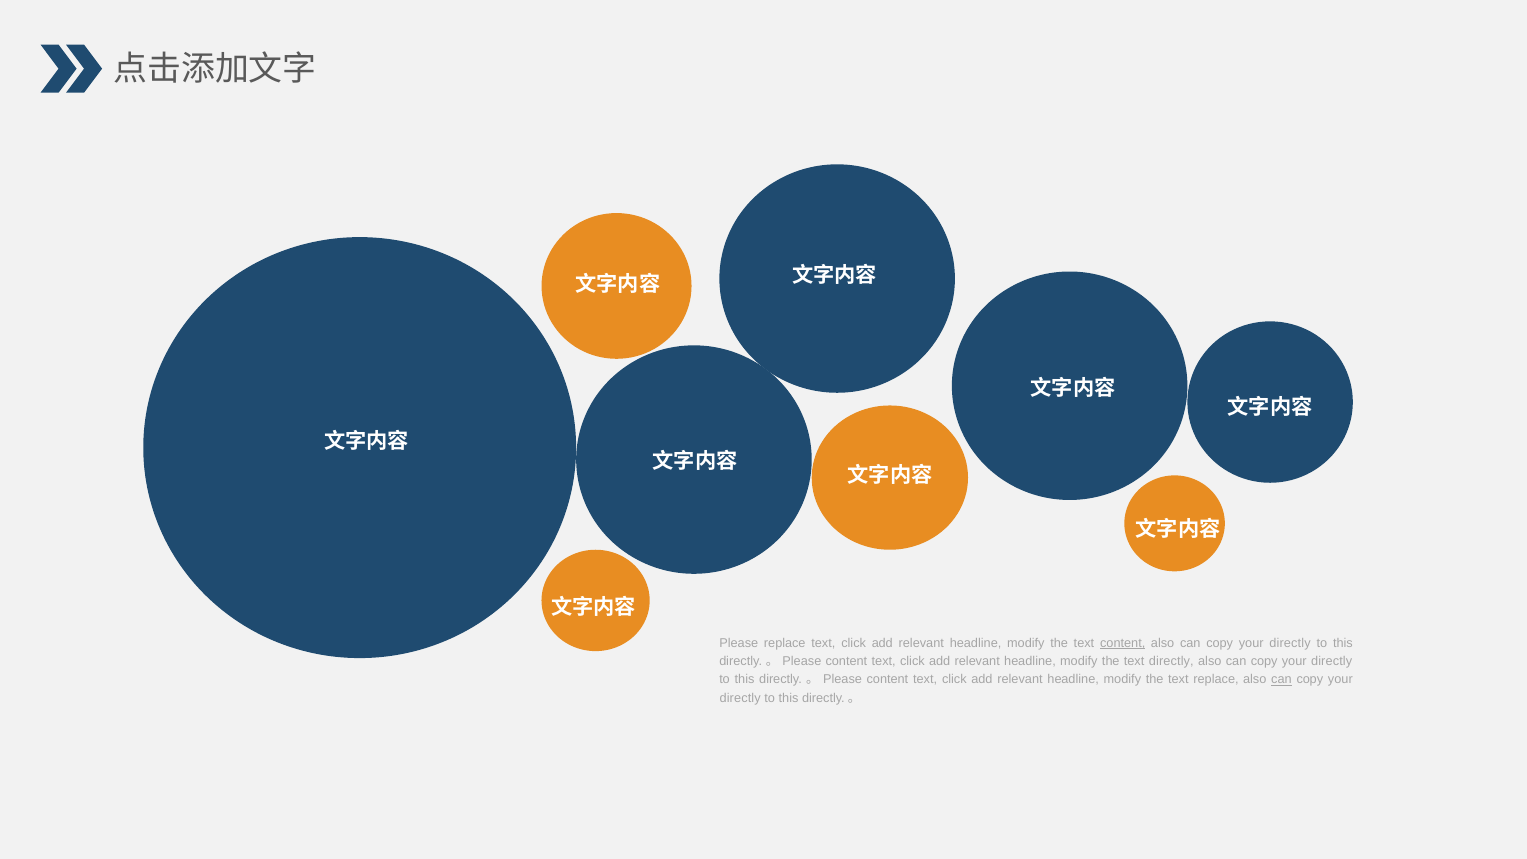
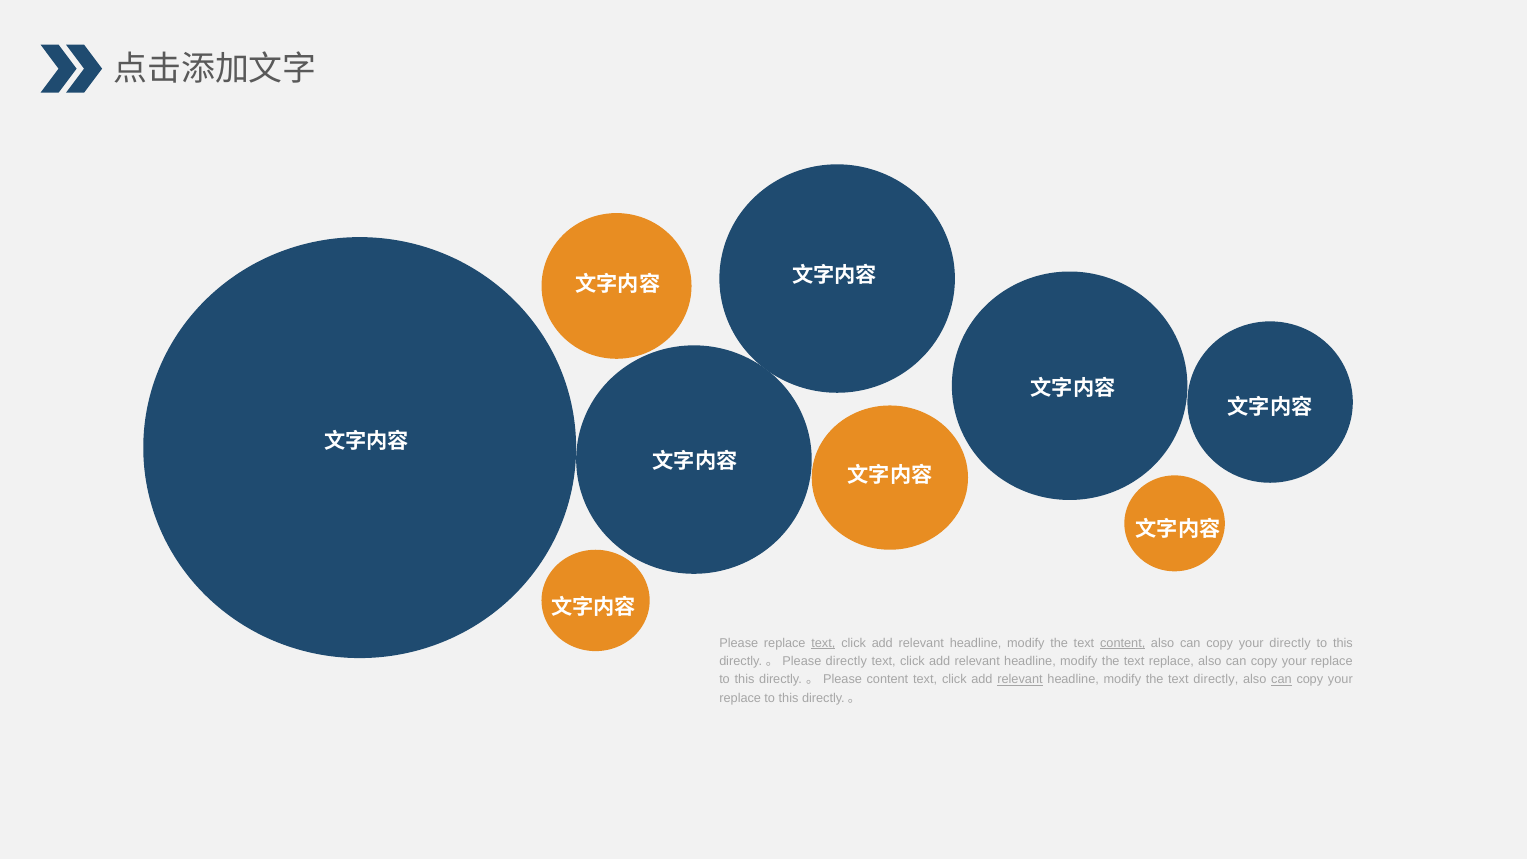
text at (823, 643) underline: none -> present
content at (846, 661): content -> directly
text directly: directly -> replace
directly at (1332, 661): directly -> replace
relevant at (1020, 680) underline: none -> present
text replace: replace -> directly
directly at (740, 698): directly -> replace
